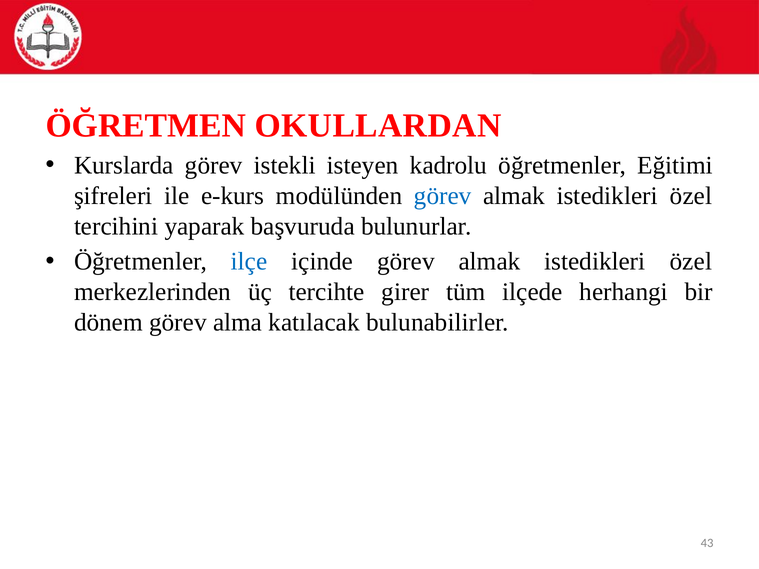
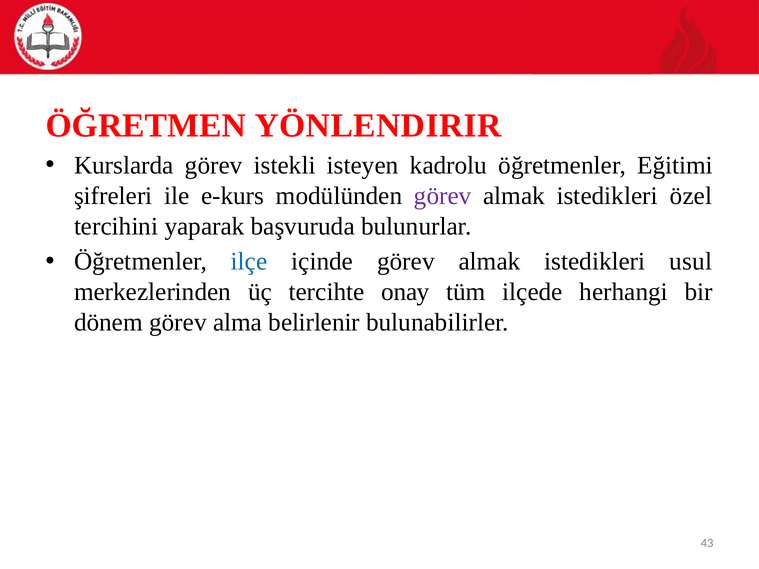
OKULLARDAN: OKULLARDAN -> YÖNLENDIRIR
görev at (443, 196) colour: blue -> purple
özel at (691, 262): özel -> usul
girer: girer -> onay
katılacak: katılacak -> belirlenir
